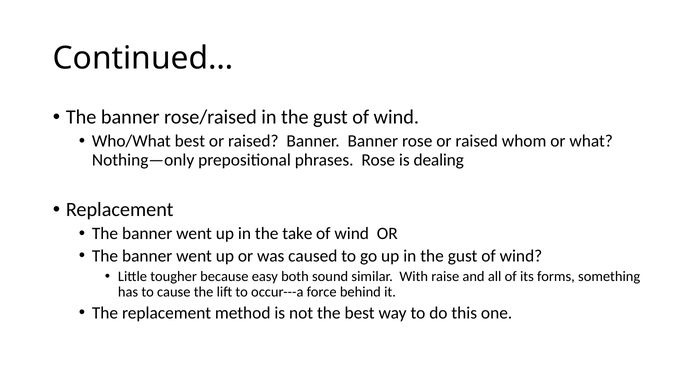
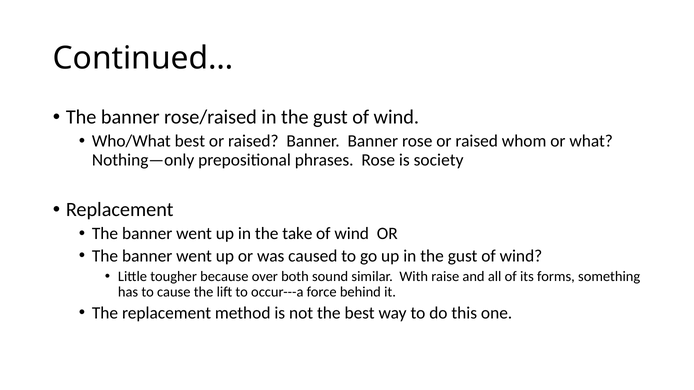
dealing: dealing -> society
easy: easy -> over
